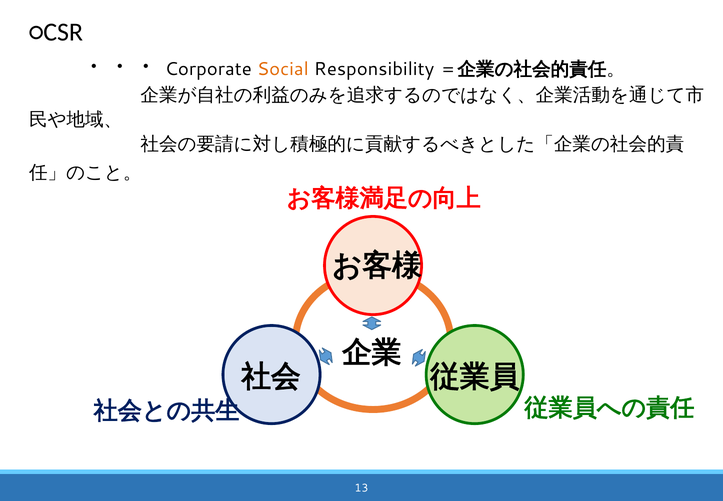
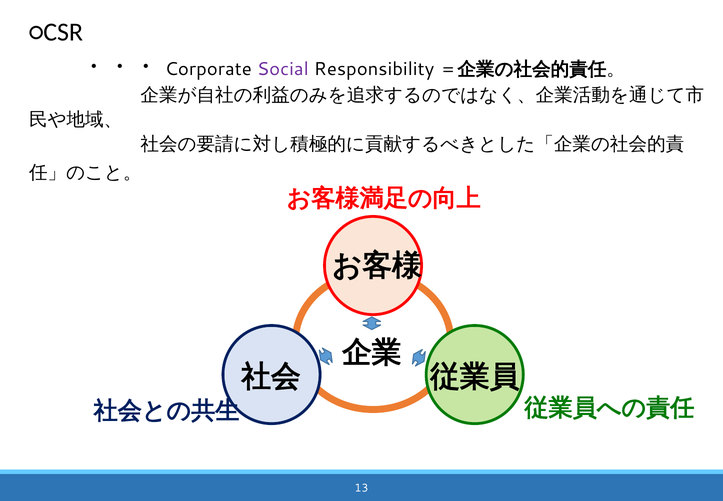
Social colour: orange -> purple
